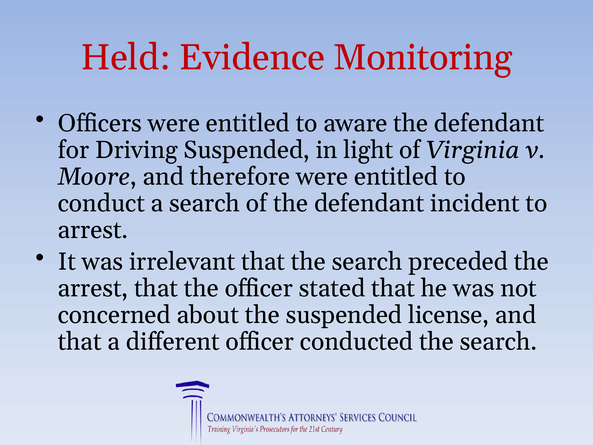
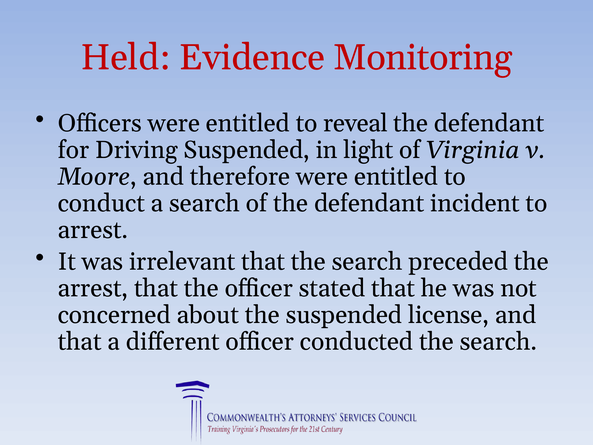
aware: aware -> reveal
